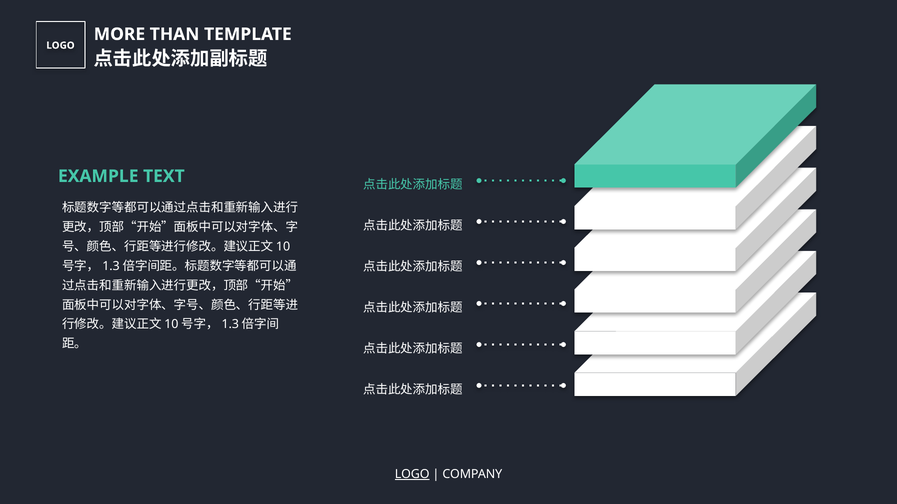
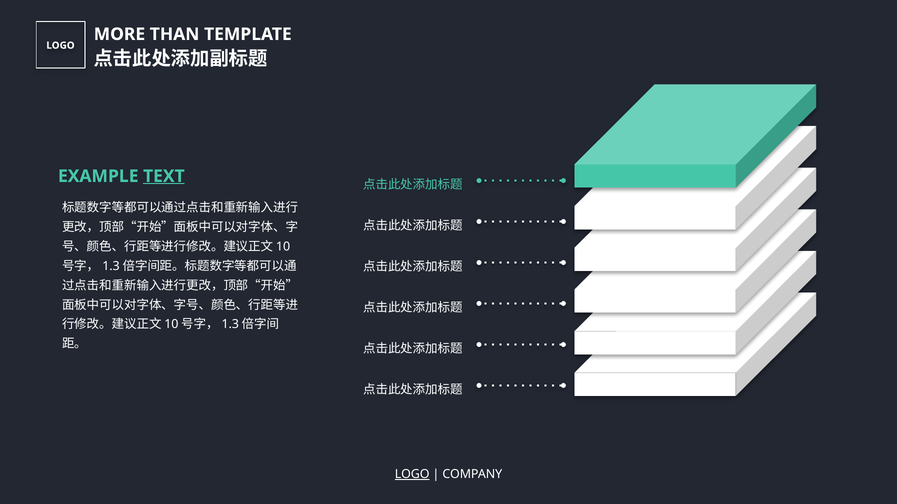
TEXT underline: none -> present
